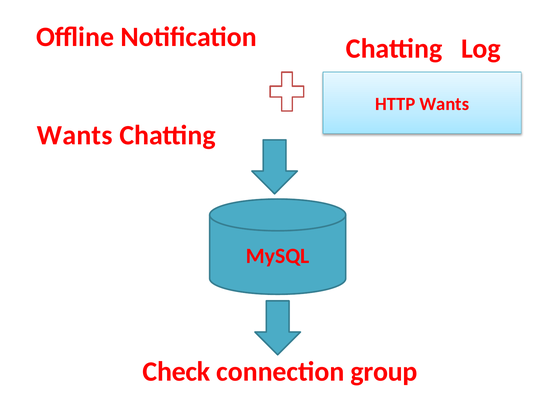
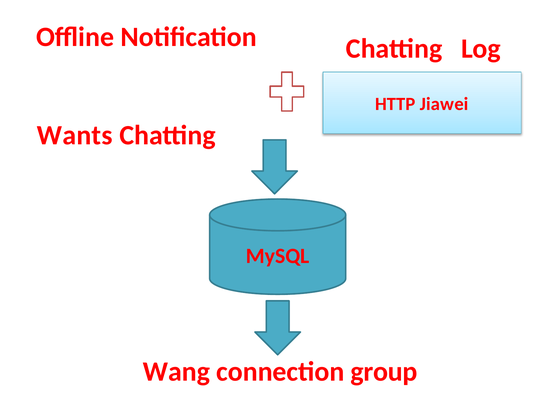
HTTP Wants: Wants -> Jiawei
Check: Check -> Wang
